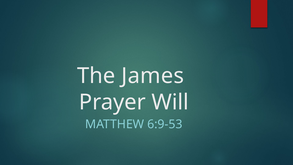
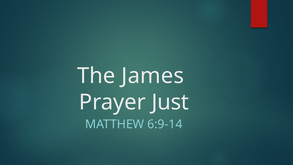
Will: Will -> Just
6:9-53: 6:9-53 -> 6:9-14
